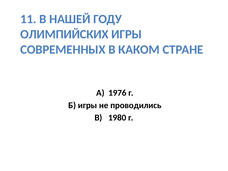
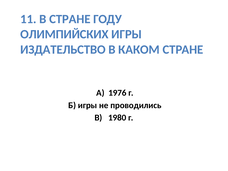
В НАШЕЙ: НАШЕЙ -> СТРАНЕ
СОВРЕМЕННЫХ: СОВРЕМЕННЫХ -> ИЗДАТЕЛЬСТВО
